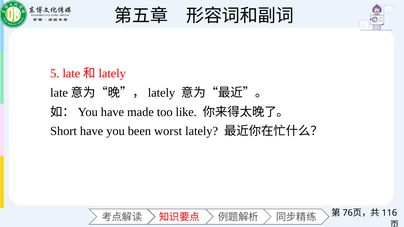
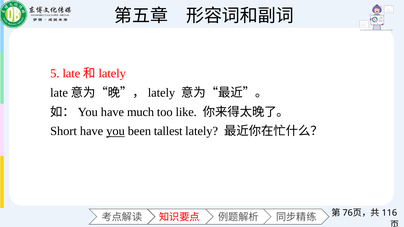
made: made -> much
you underline: none -> present
worst: worst -> tallest
